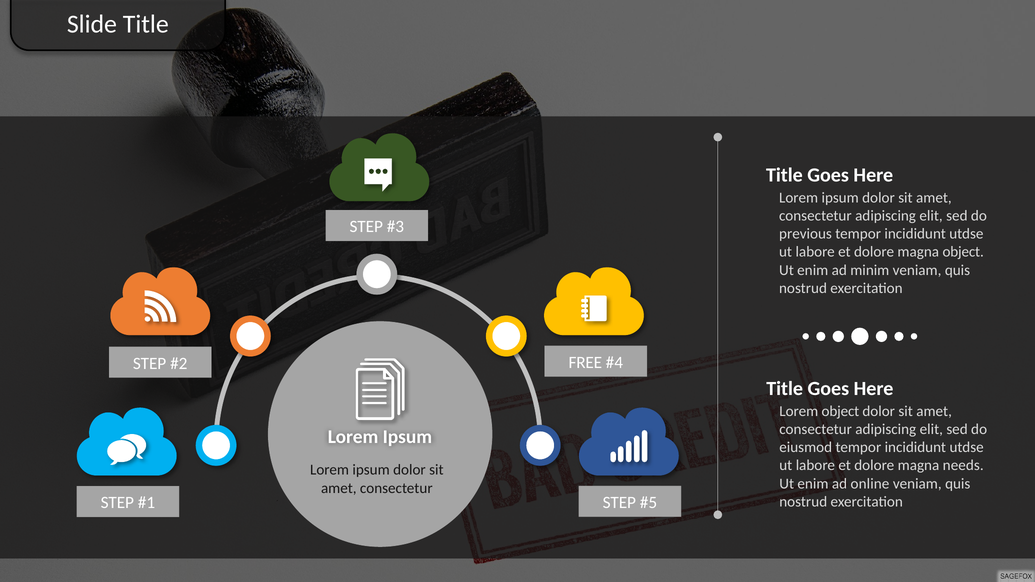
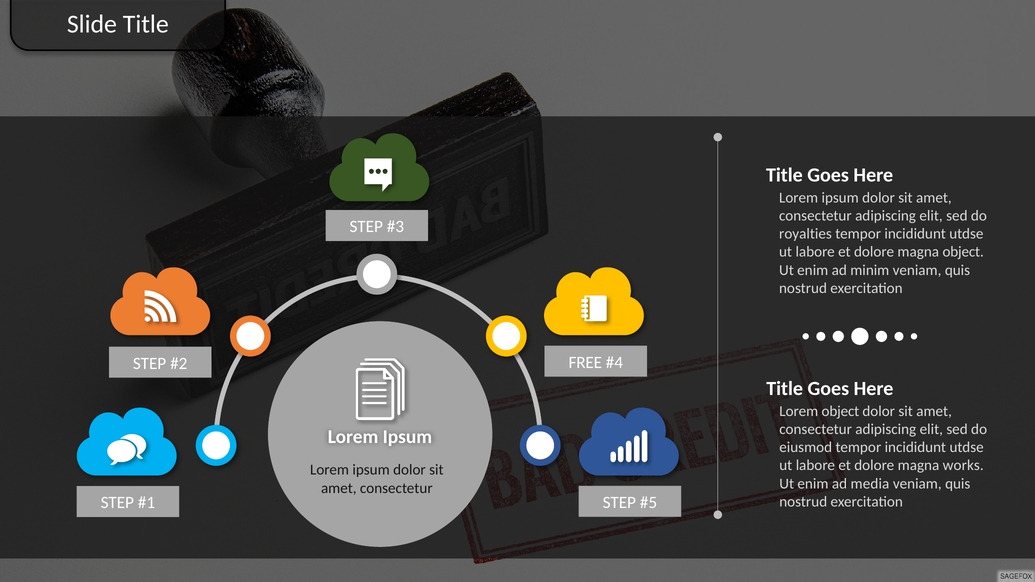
previous: previous -> royalties
needs: needs -> works
online: online -> media
